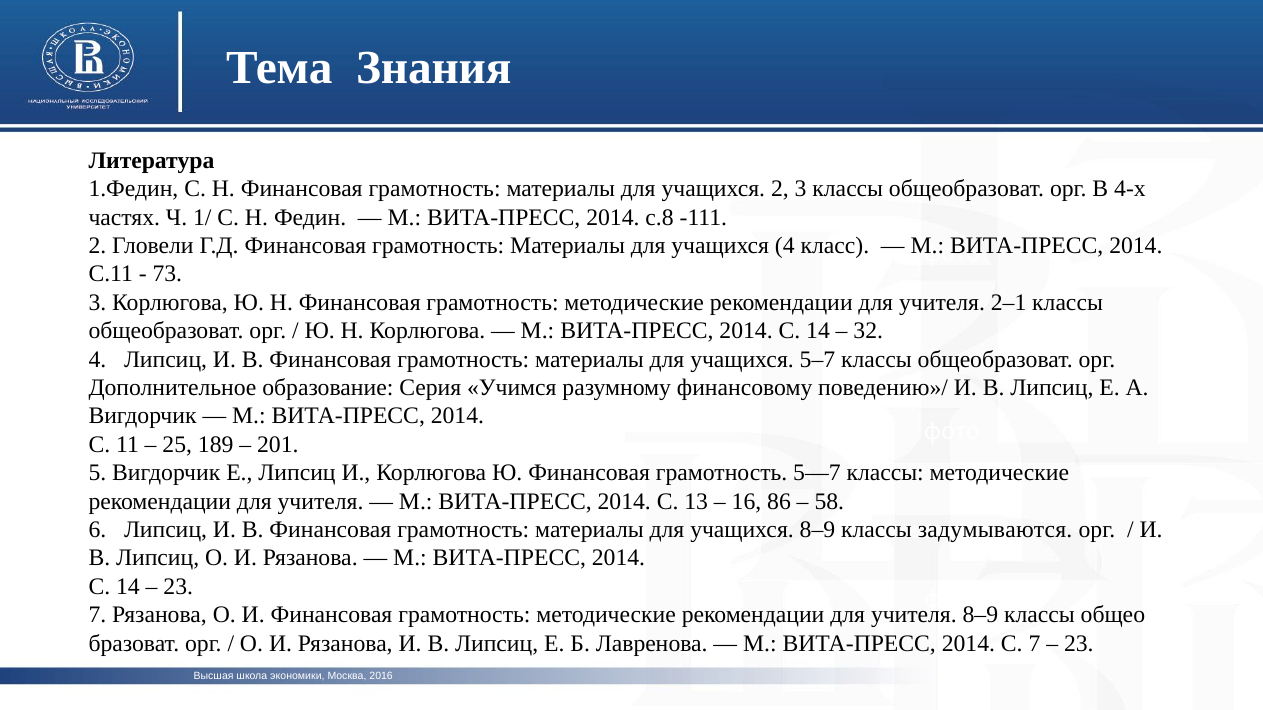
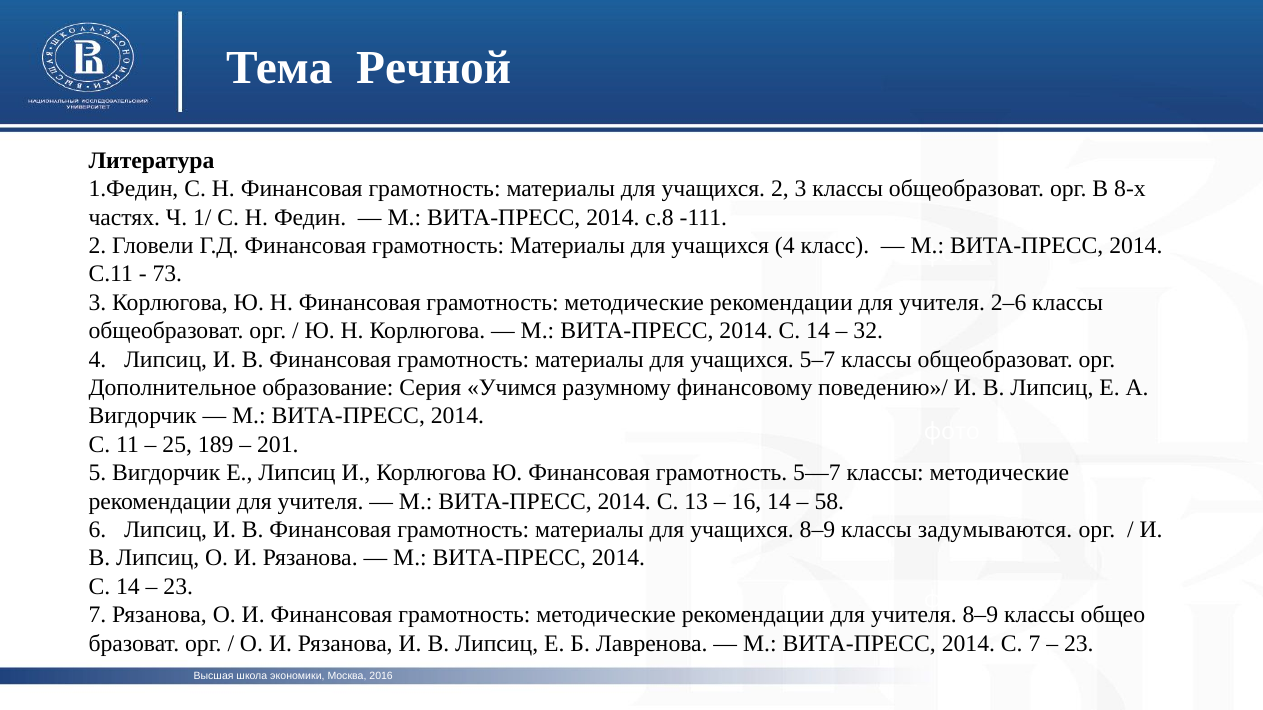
Знания: Знания -> Речной
4-х: 4-х -> 8-х
2–1: 2–1 -> 2–6
16 86: 86 -> 14
